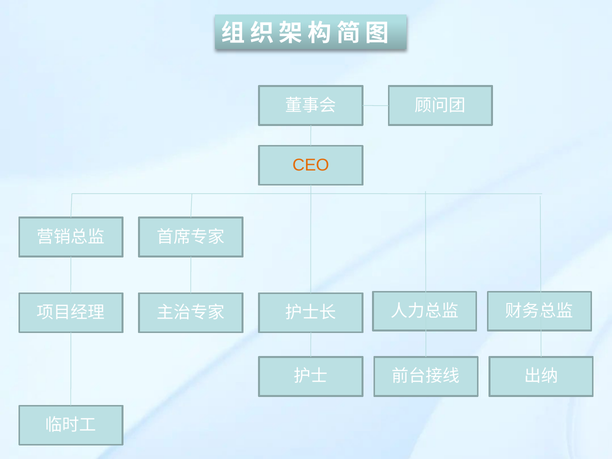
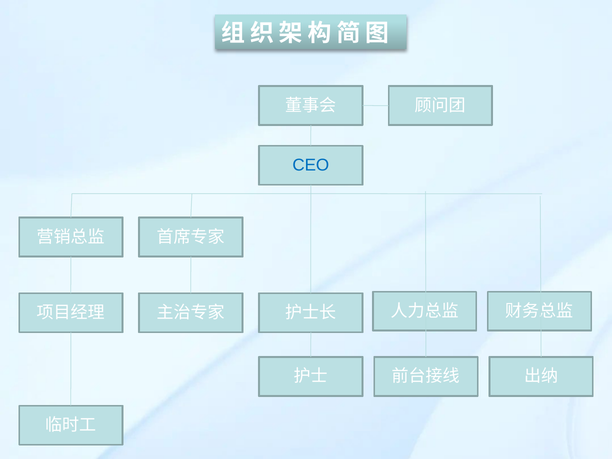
CEO colour: orange -> blue
